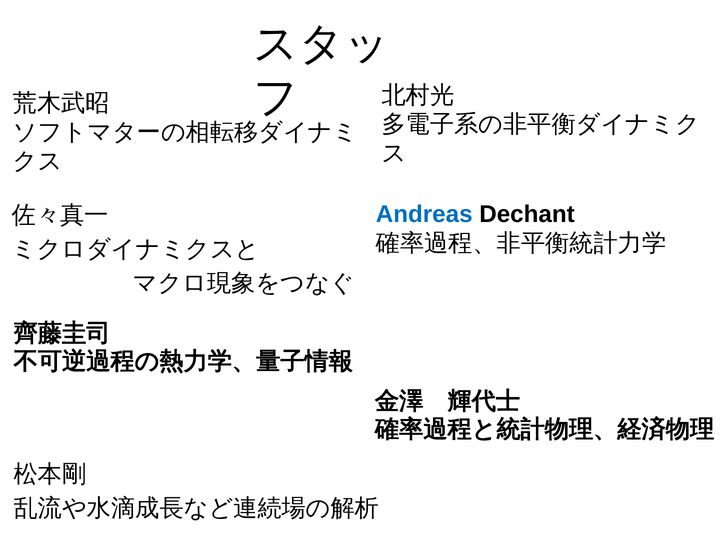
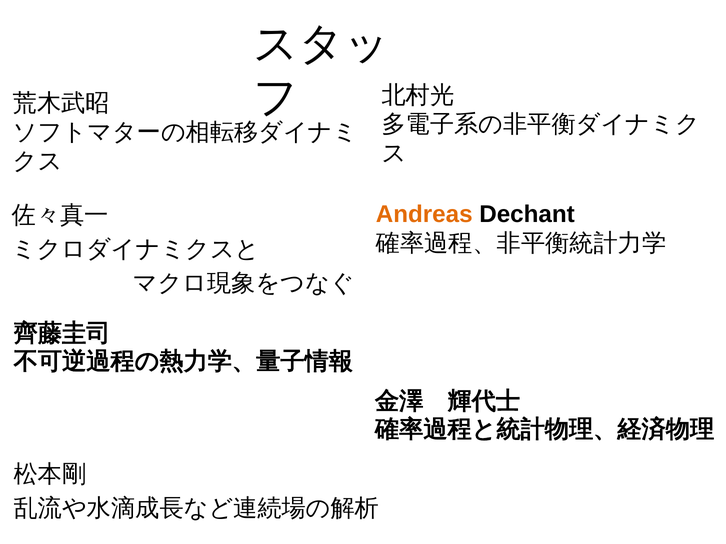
Andreas colour: blue -> orange
